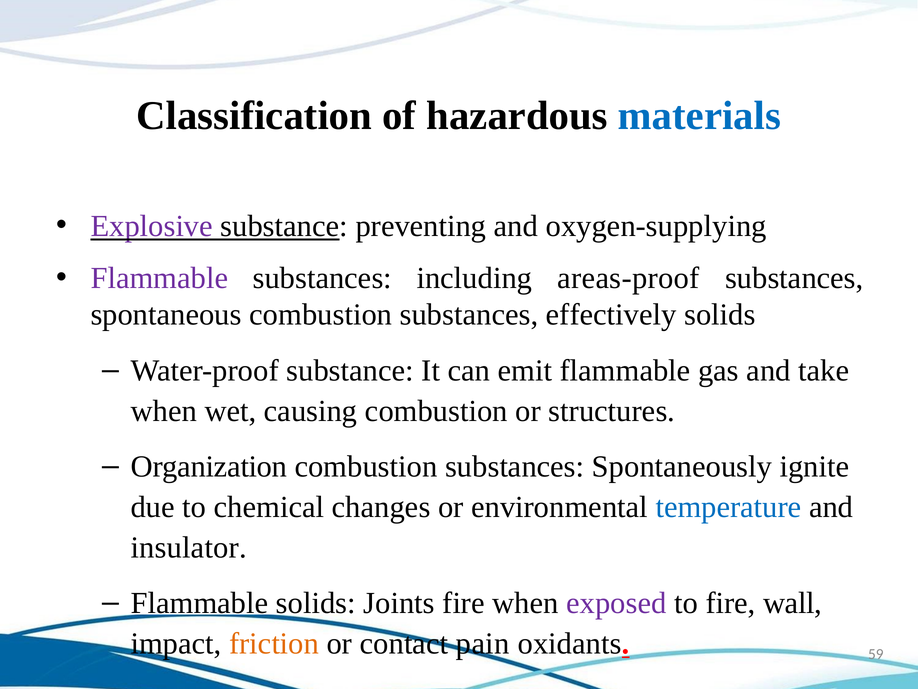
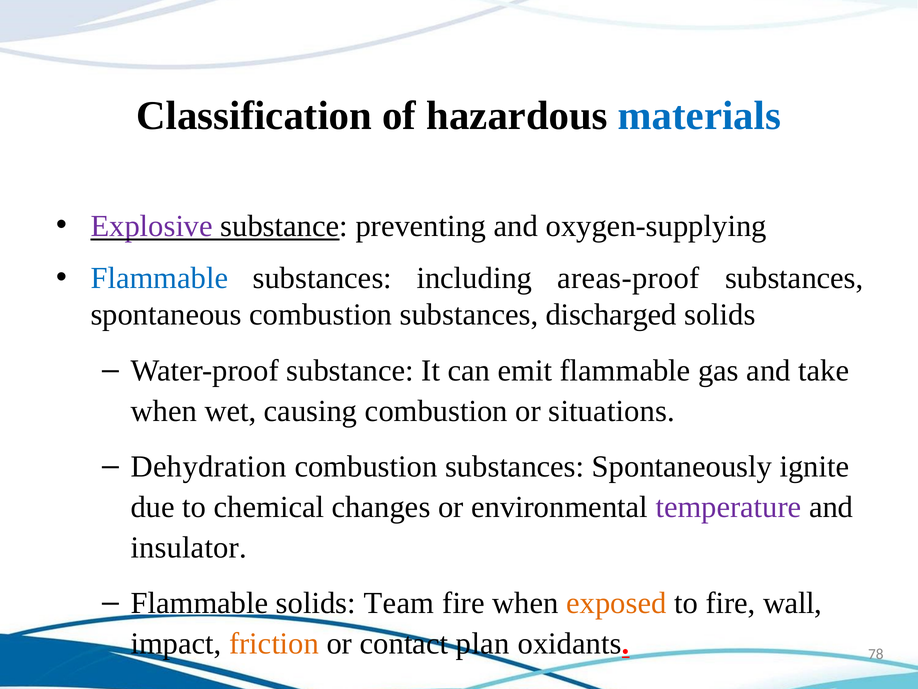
Flammable at (159, 278) colour: purple -> blue
effectively: effectively -> discharged
structures: structures -> situations
Organization: Organization -> Dehydration
temperature colour: blue -> purple
Joints: Joints -> Team
exposed colour: purple -> orange
pain: pain -> plan
59: 59 -> 78
